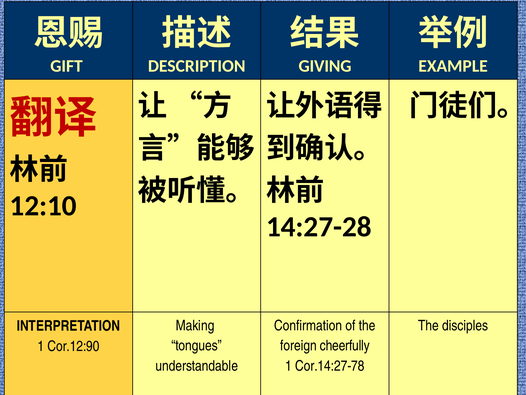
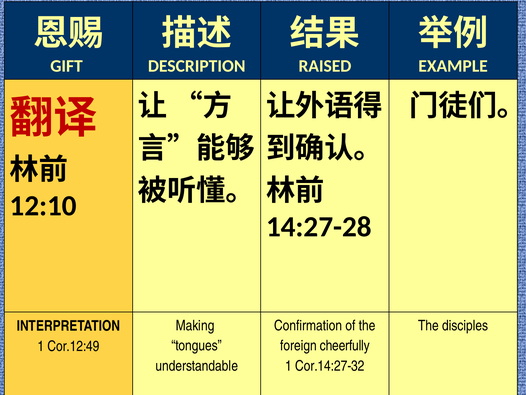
GIVING: GIVING -> RAISED
Cor.12:90: Cor.12:90 -> Cor.12:49
Cor.14:27-78: Cor.14:27-78 -> Cor.14:27-32
